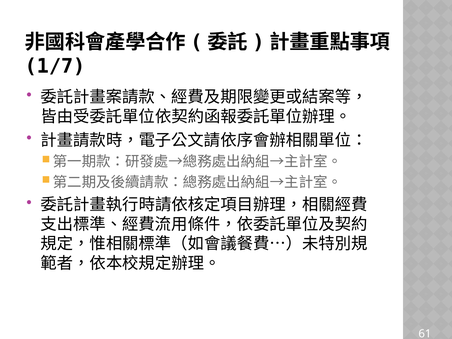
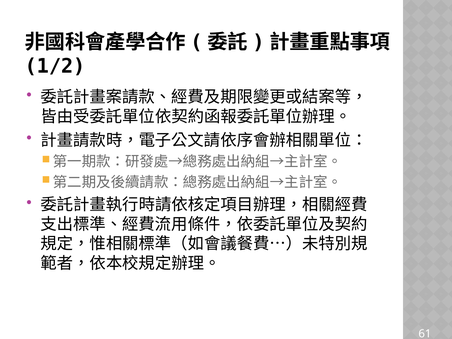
1/7: 1/7 -> 1/2
